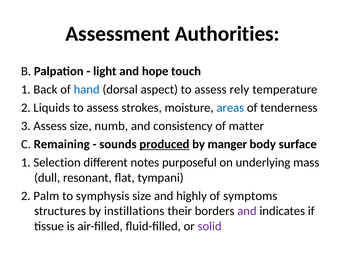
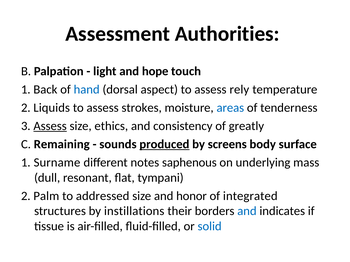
Assess at (50, 126) underline: none -> present
numb: numb -> ethics
matter: matter -> greatly
manger: manger -> screens
Selection: Selection -> Surname
purposeful: purposeful -> saphenous
symphysis: symphysis -> addressed
highly: highly -> honor
symptoms: symptoms -> integrated
and at (247, 211) colour: purple -> blue
solid colour: purple -> blue
